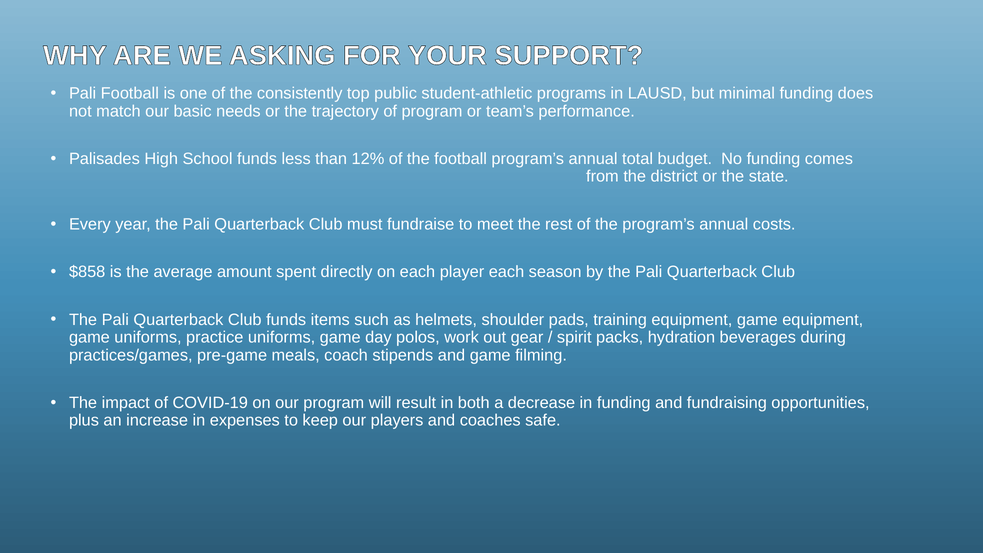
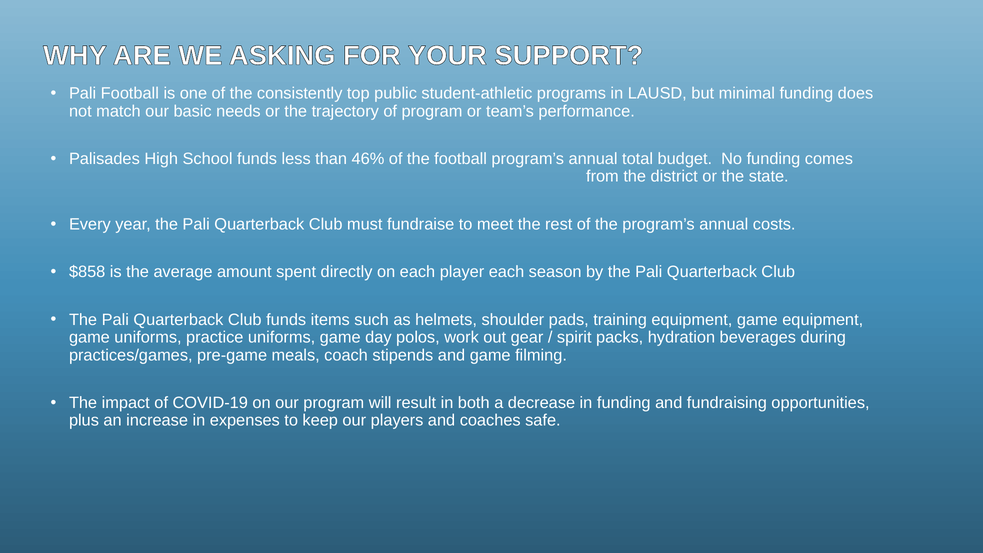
12%: 12% -> 46%
